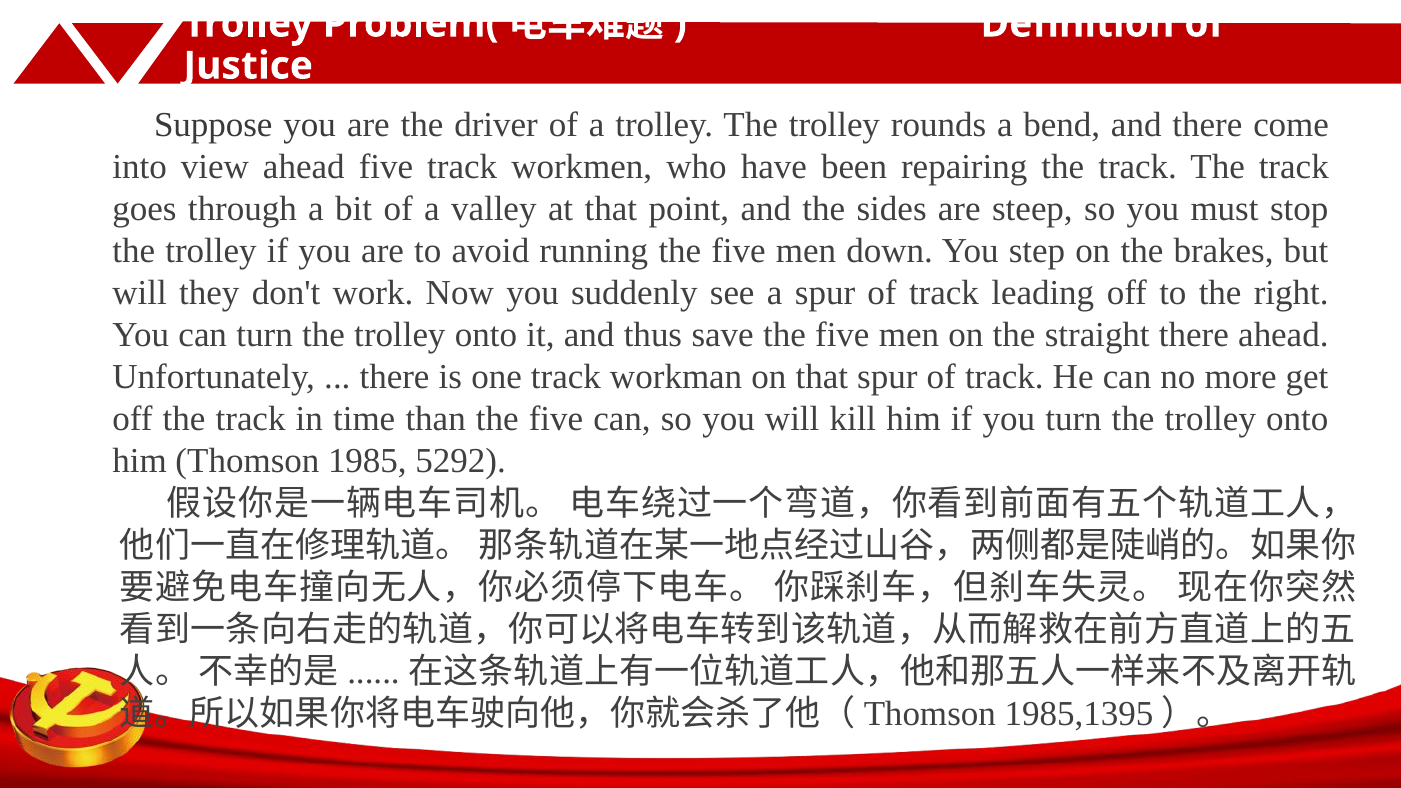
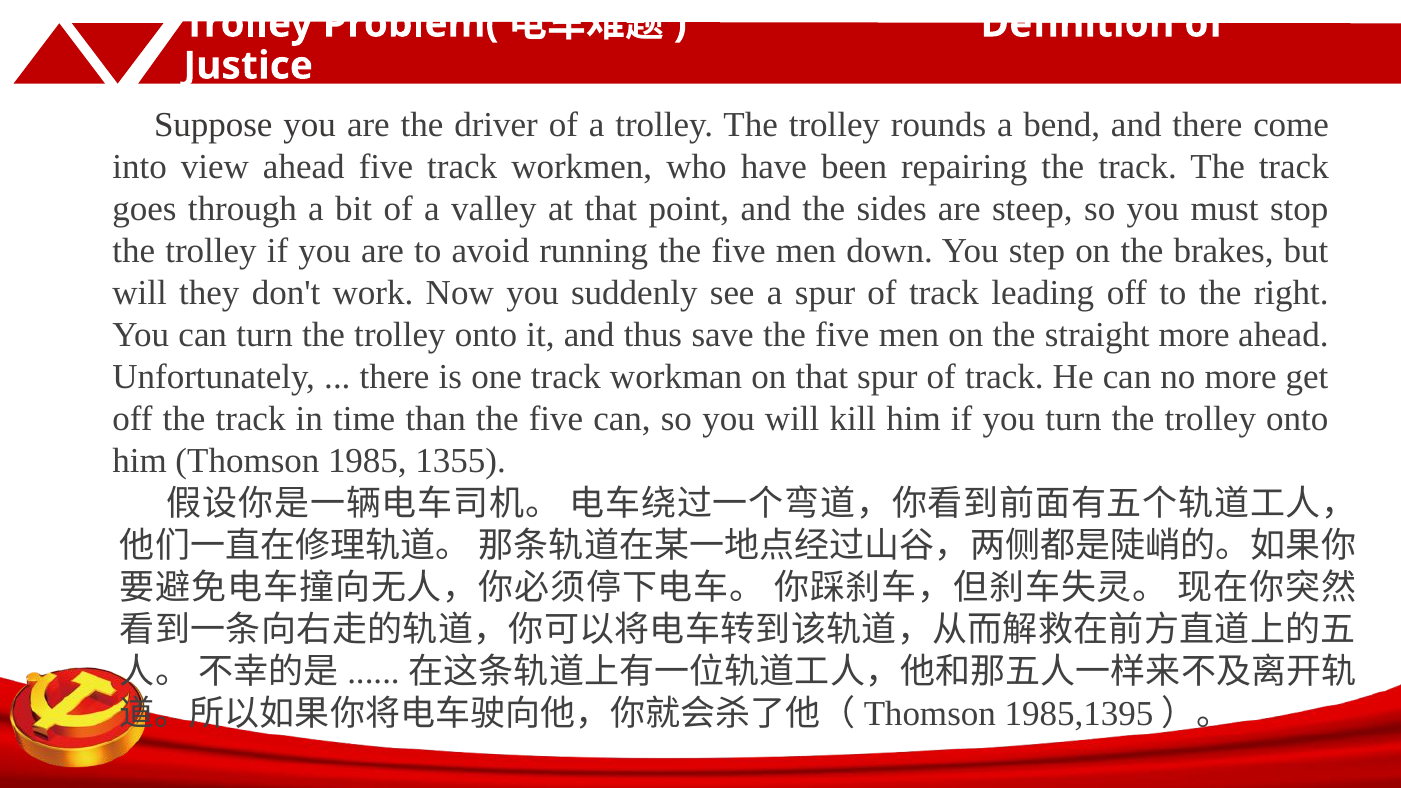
straight there: there -> more
5292: 5292 -> 1355
